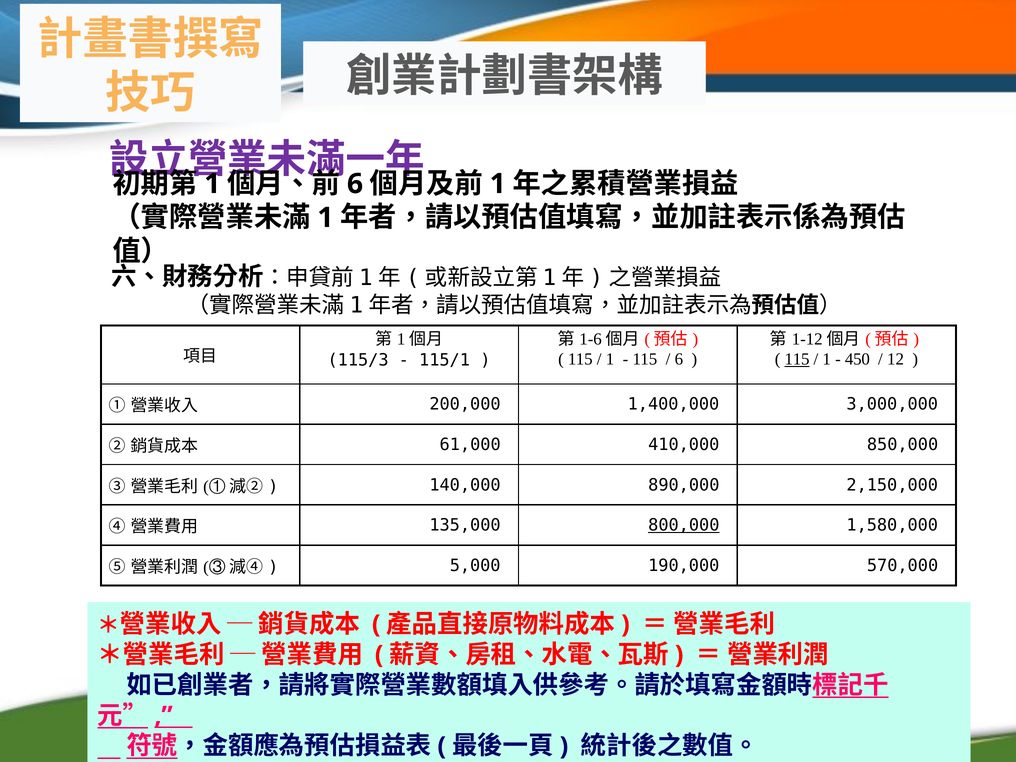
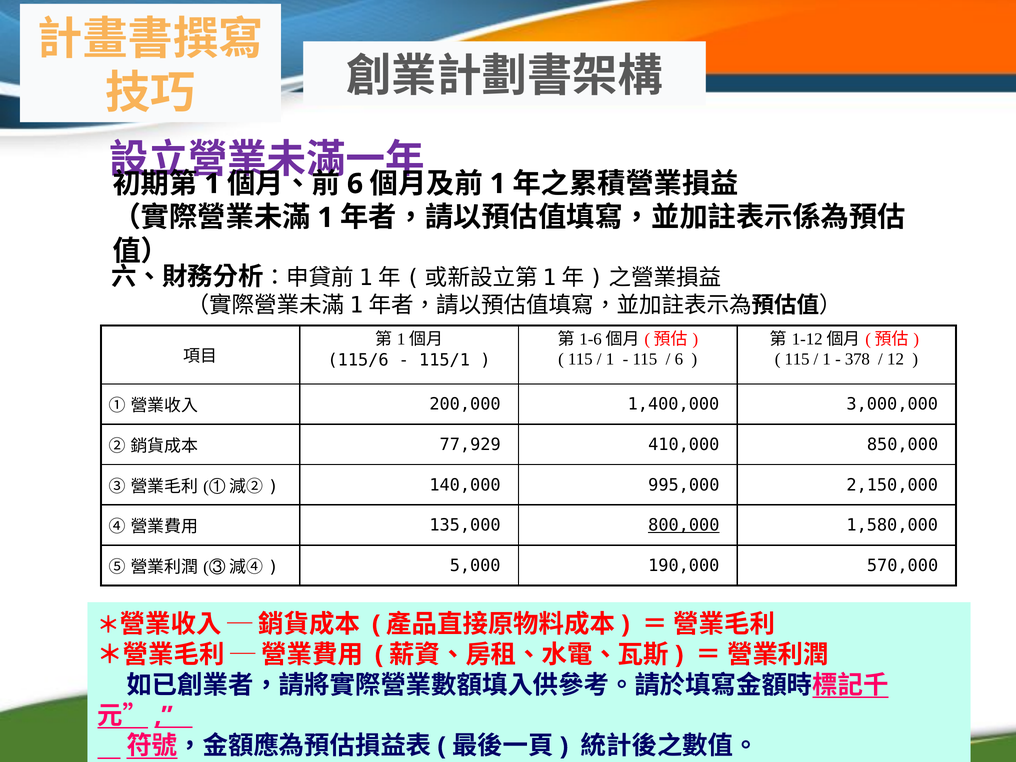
115 at (797, 359) underline: present -> none
450: 450 -> 378
115/3: 115/3 -> 115/6
61,000: 61,000 -> 77,929
890,000: 890,000 -> 995,000
